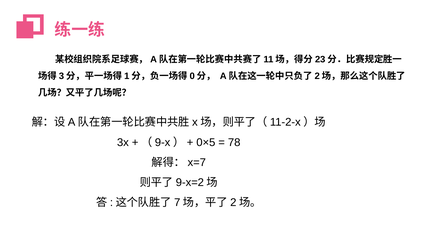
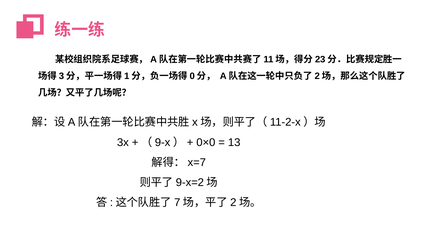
0×5: 0×5 -> 0×0
78: 78 -> 13
